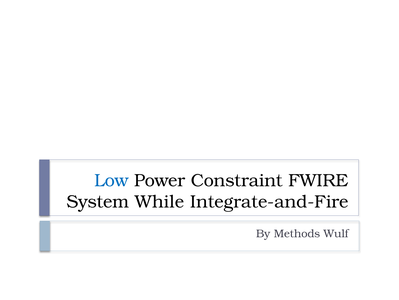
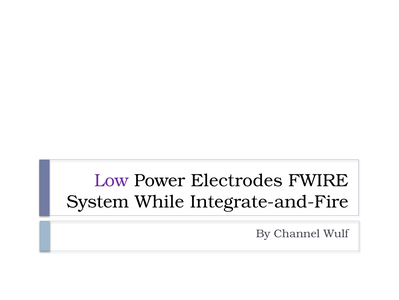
Low colour: blue -> purple
Constraint: Constraint -> Electrodes
Methods: Methods -> Channel
